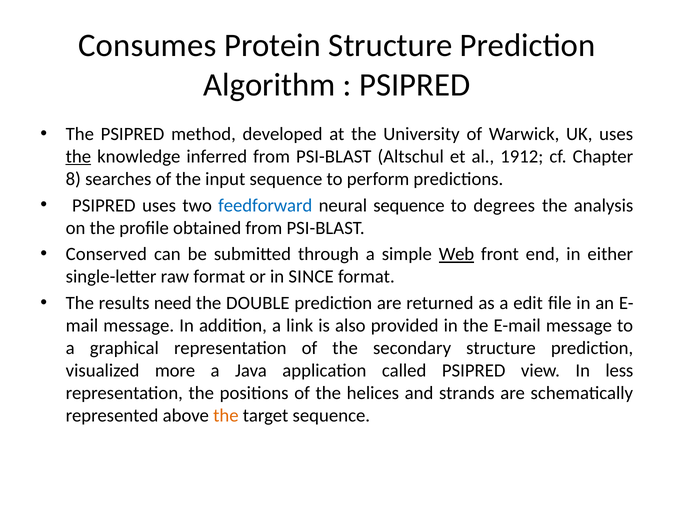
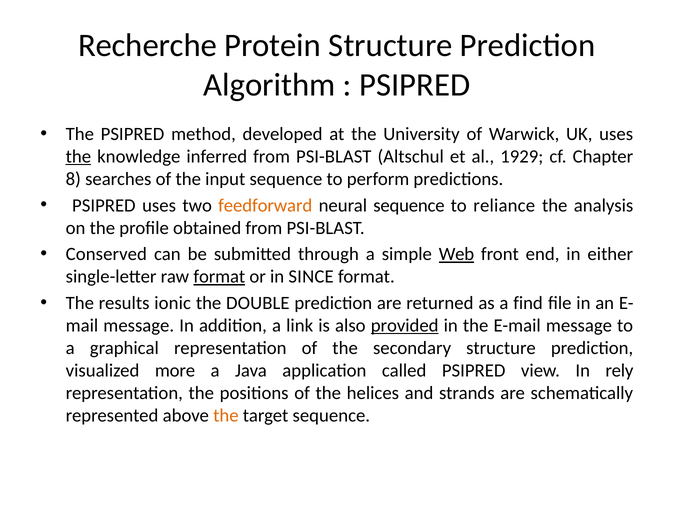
Consumes: Consumes -> Recherche
1912: 1912 -> 1929
feedforward colour: blue -> orange
degrees: degrees -> reliance
format at (219, 276) underline: none -> present
need: need -> ionic
edit: edit -> find
provided underline: none -> present
less: less -> rely
